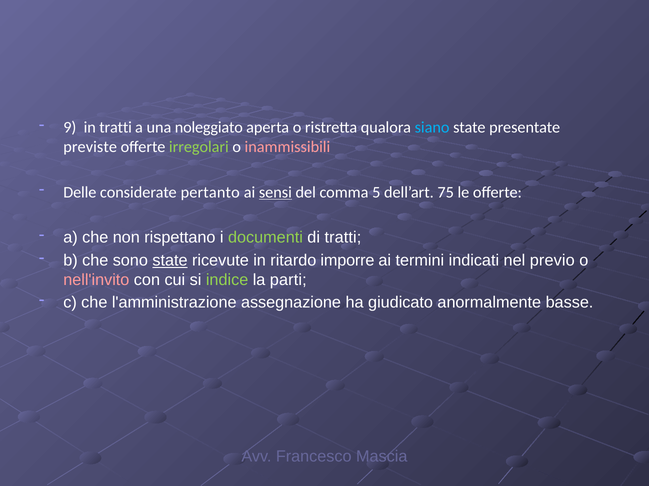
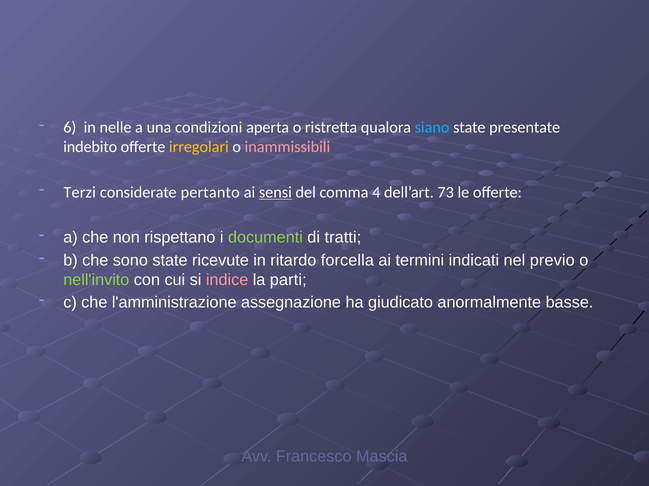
9: 9 -> 6
in tratti: tratti -> nelle
noleggiato: noleggiato -> condizioni
previste: previste -> indebito
irregolari colour: light green -> yellow
Delle: Delle -> Terzi
5: 5 -> 4
75: 75 -> 73
state at (170, 261) underline: present -> none
imporre: imporre -> forcella
nell'invito colour: pink -> light green
indice colour: light green -> pink
